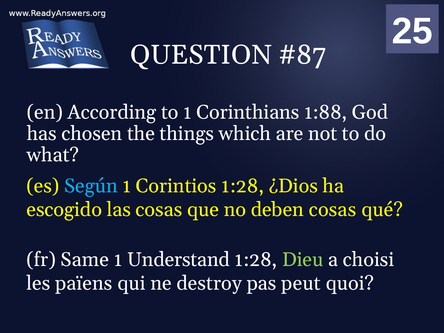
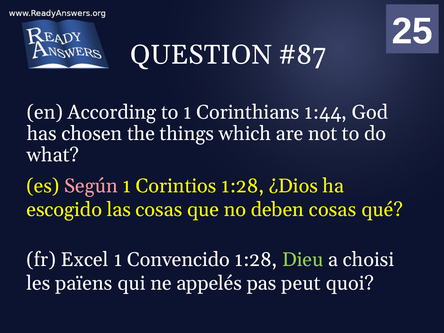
1:88: 1:88 -> 1:44
Según colour: light blue -> pink
Same: Same -> Excel
Understand: Understand -> Convencido
destroy: destroy -> appelés
